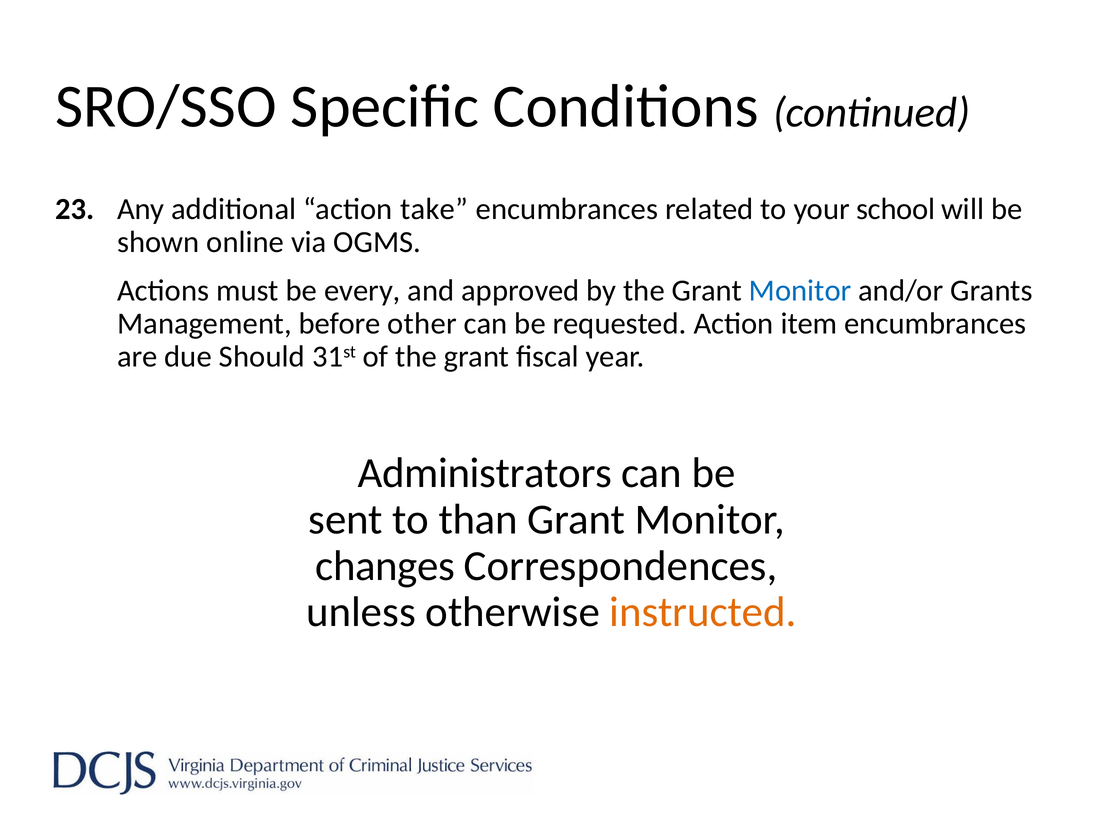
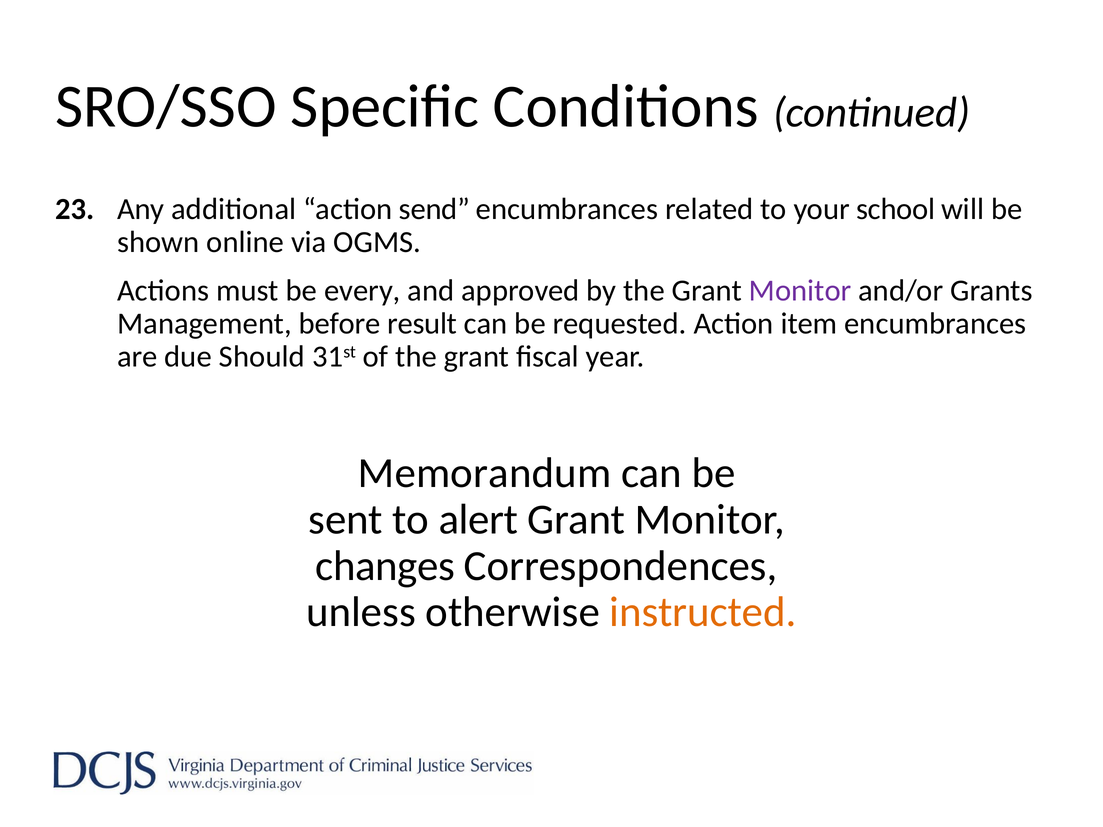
take: take -> send
Monitor at (800, 291) colour: blue -> purple
other: other -> result
Administrators: Administrators -> Memorandum
than: than -> alert
